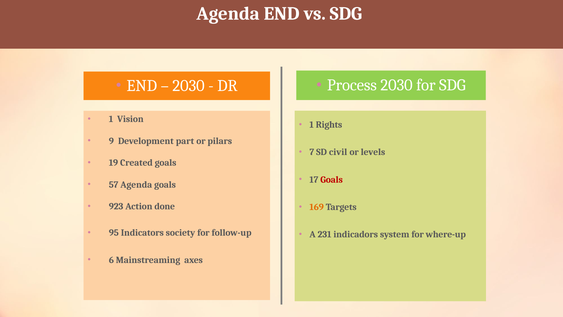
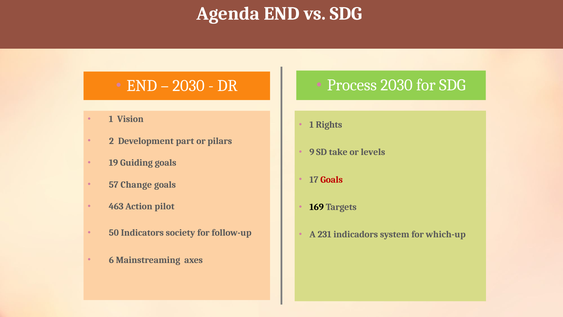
9: 9 -> 2
7: 7 -> 9
civil: civil -> take
Created: Created -> Guiding
57 Agenda: Agenda -> Change
923: 923 -> 463
done: done -> pilot
169 colour: orange -> black
95: 95 -> 50
where-up: where-up -> which-up
